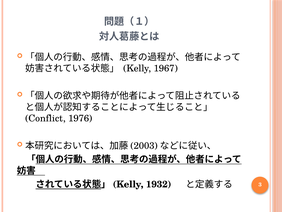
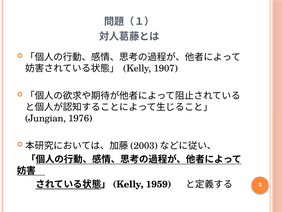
1967: 1967 -> 1907
Conflict: Conflict -> Jungian
1932: 1932 -> 1959
